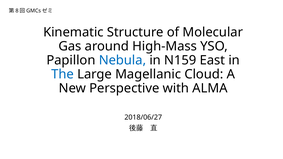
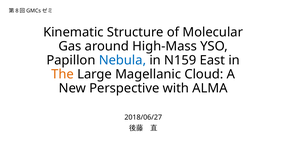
The colour: blue -> orange
